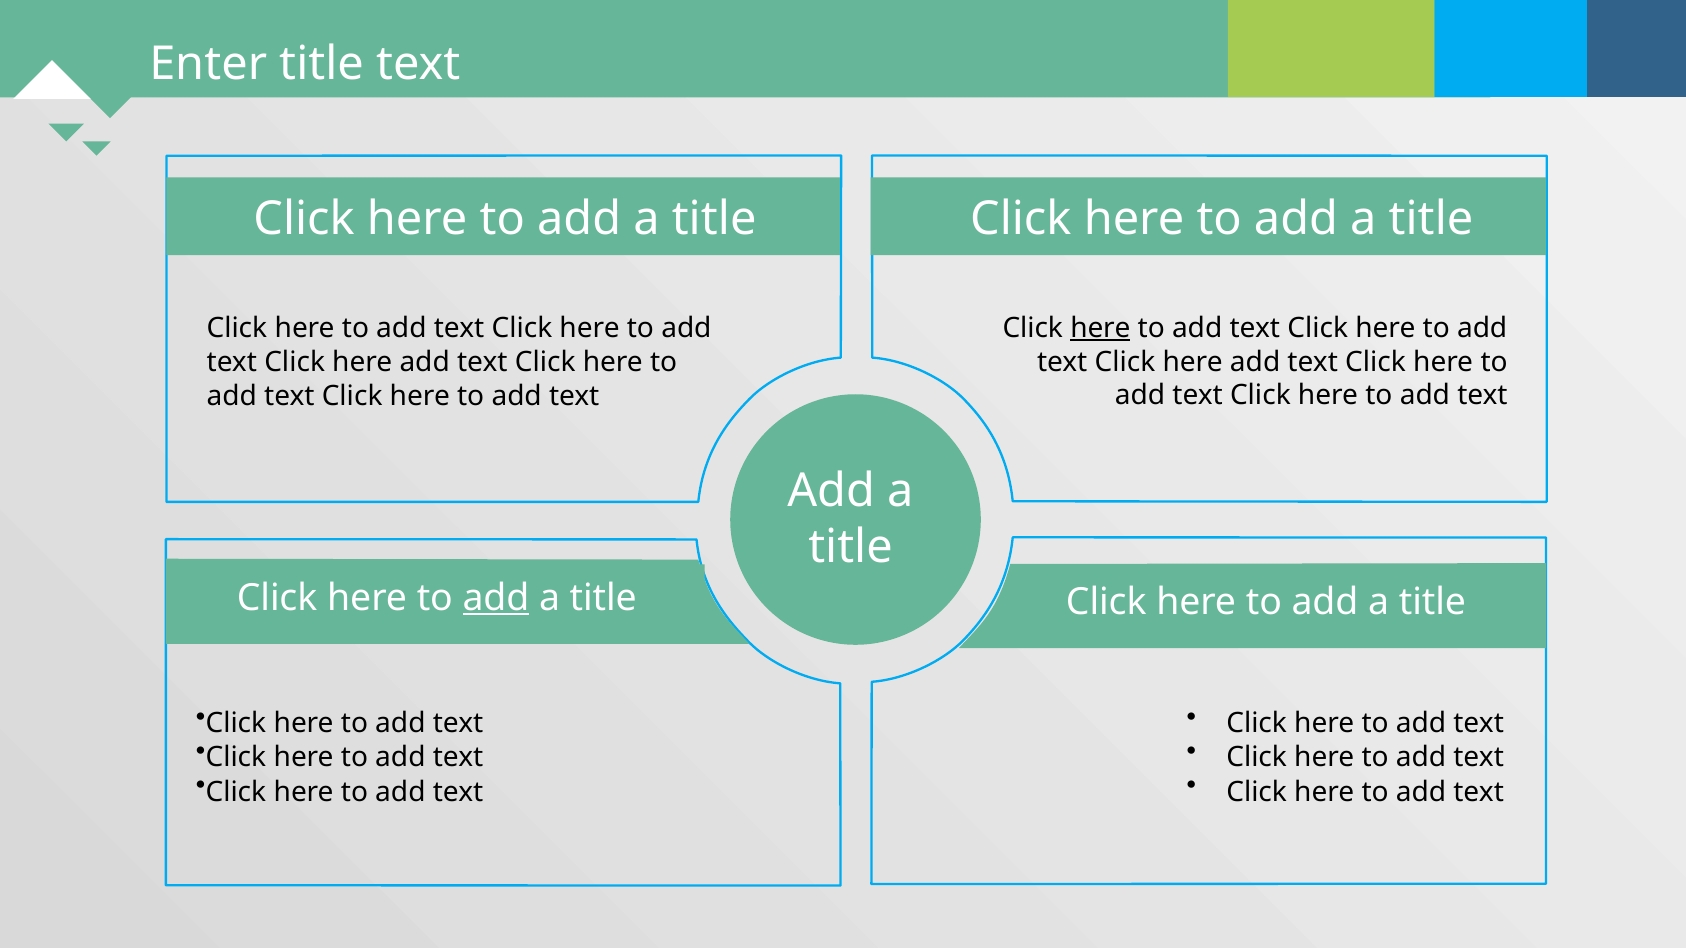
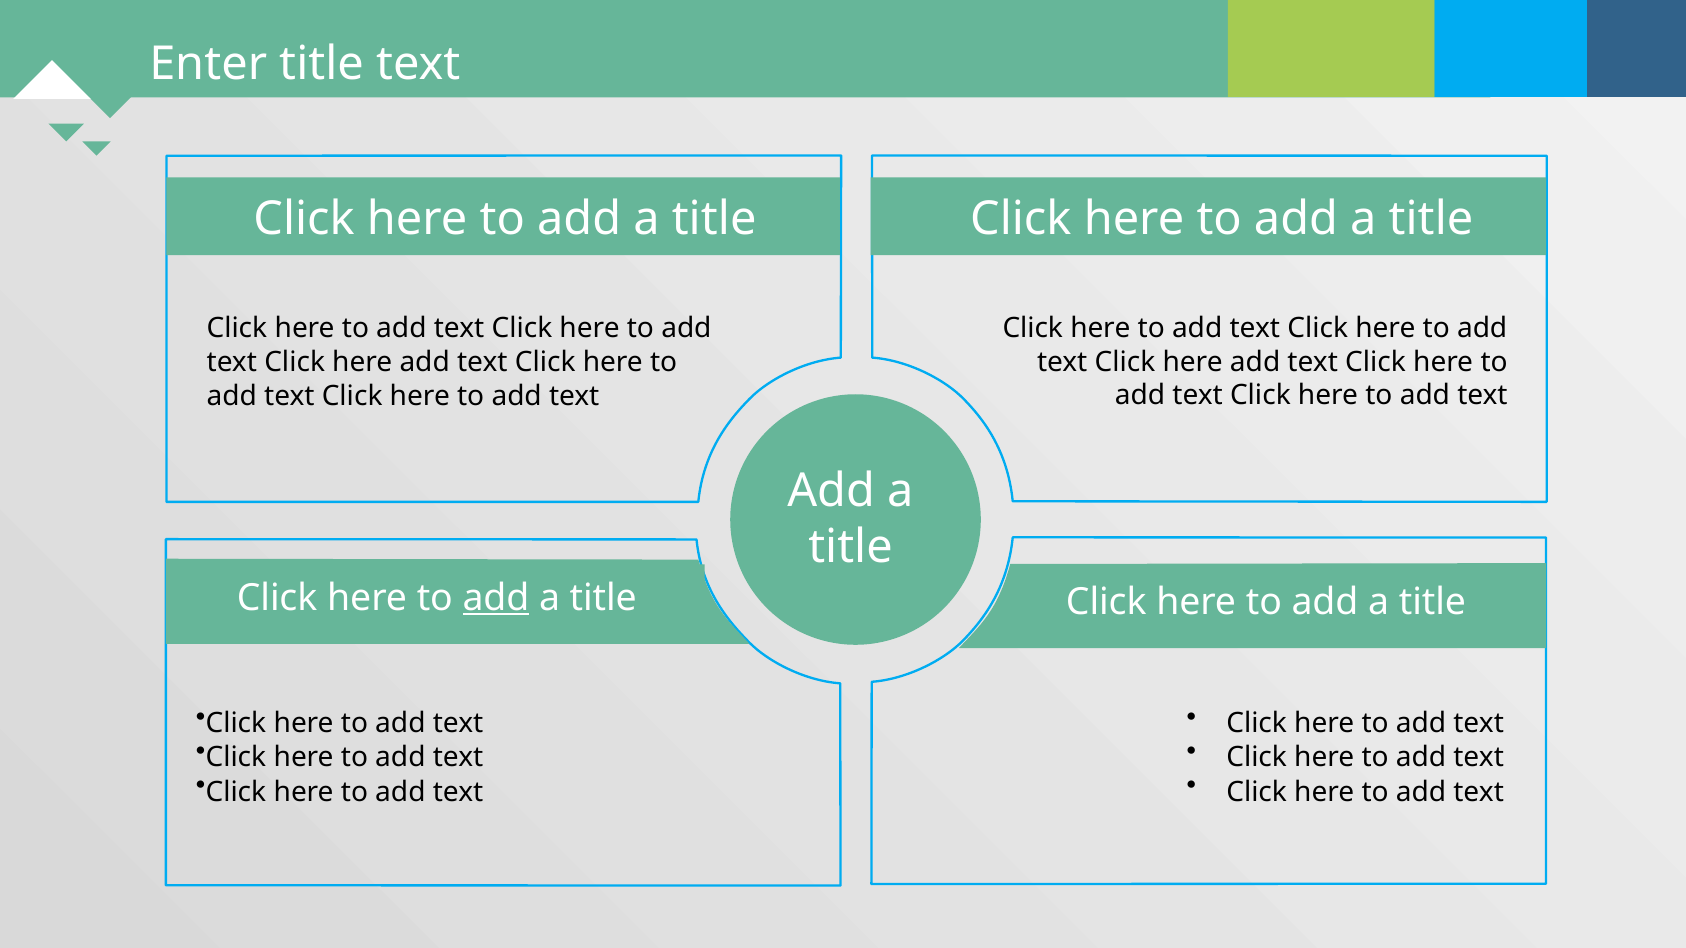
here at (1100, 328) underline: present -> none
